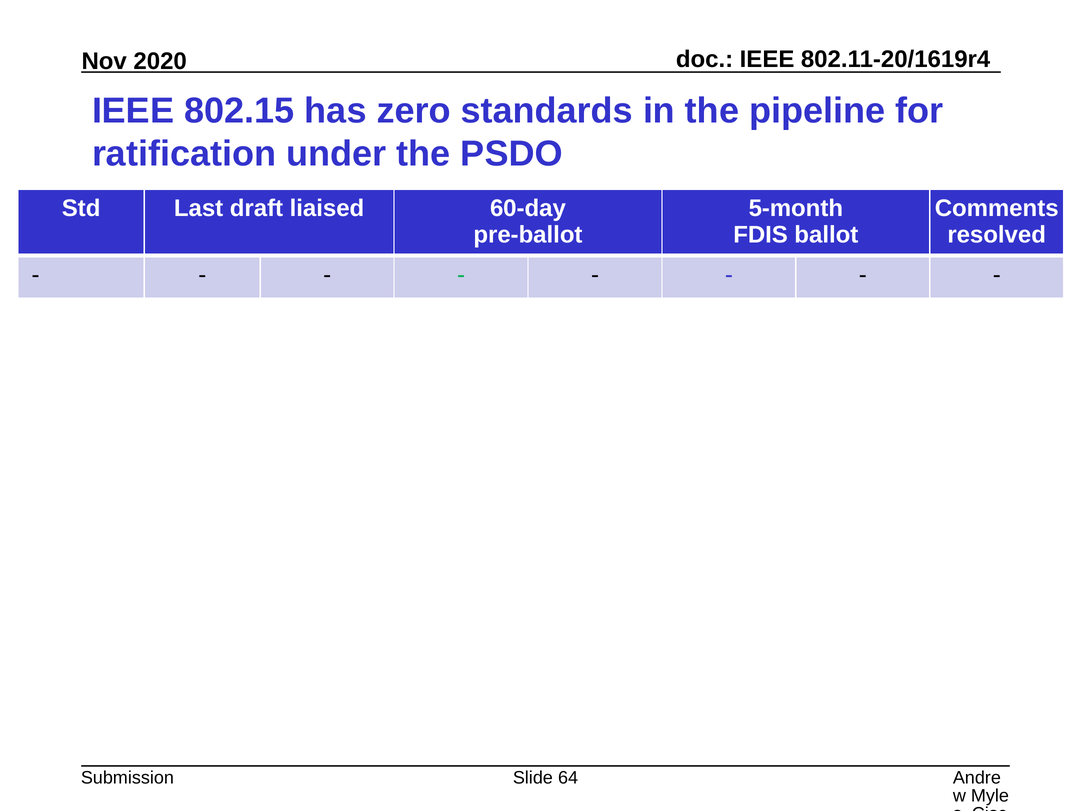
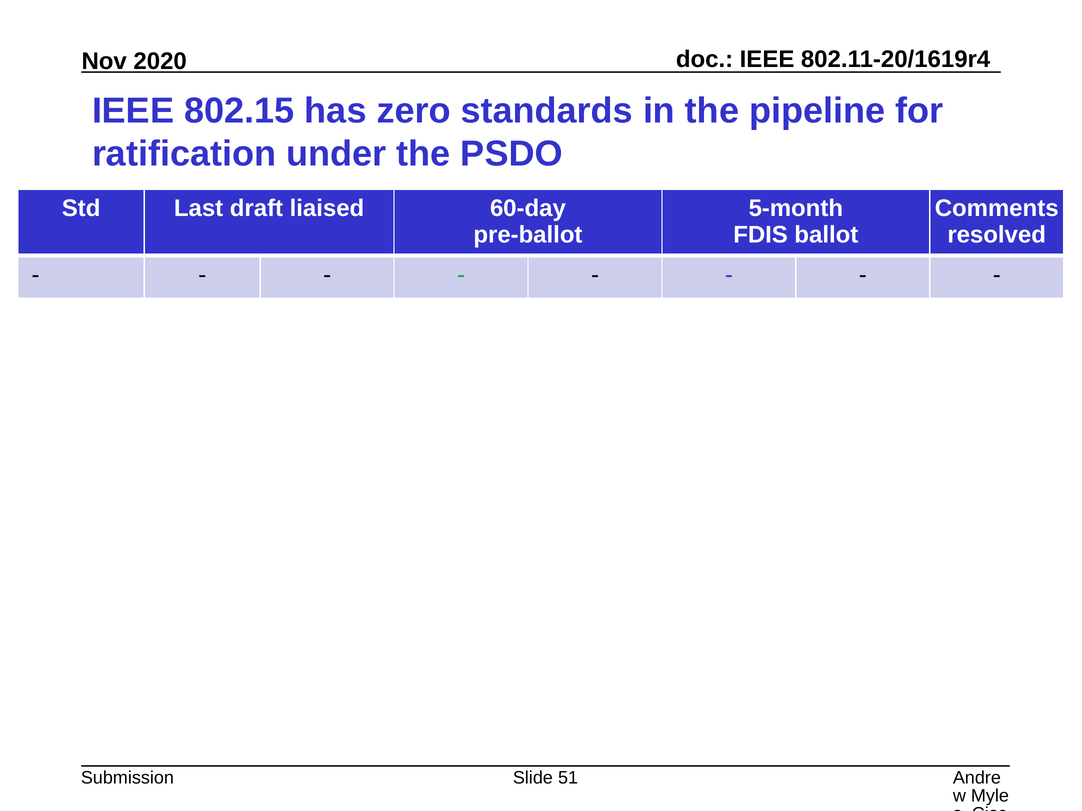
64: 64 -> 51
